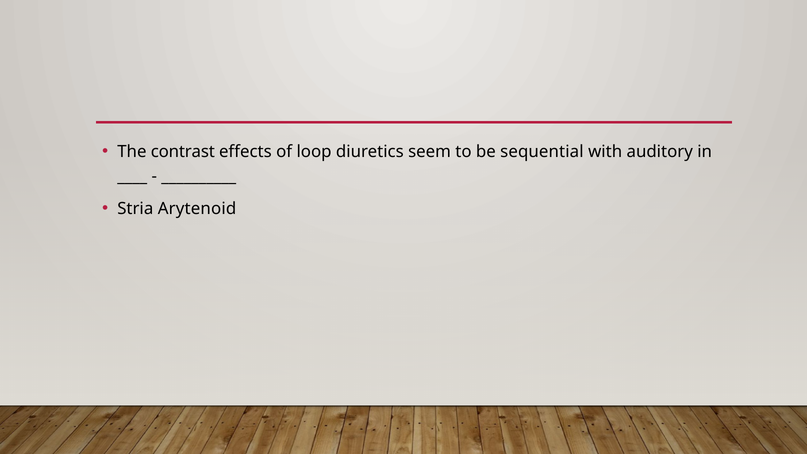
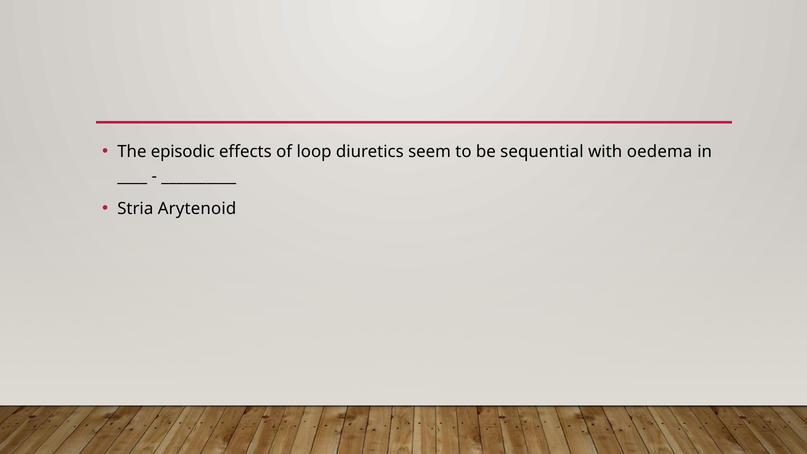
contrast: contrast -> episodic
auditory: auditory -> oedema
